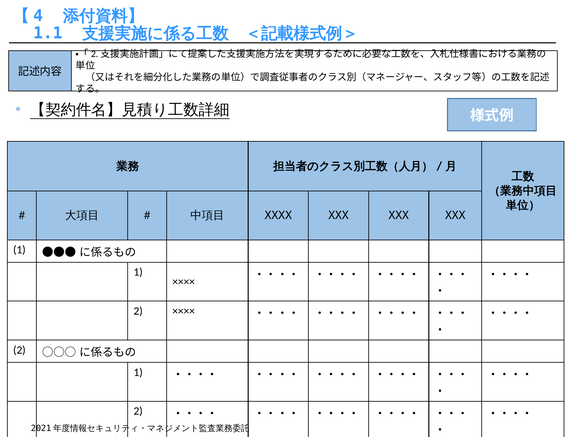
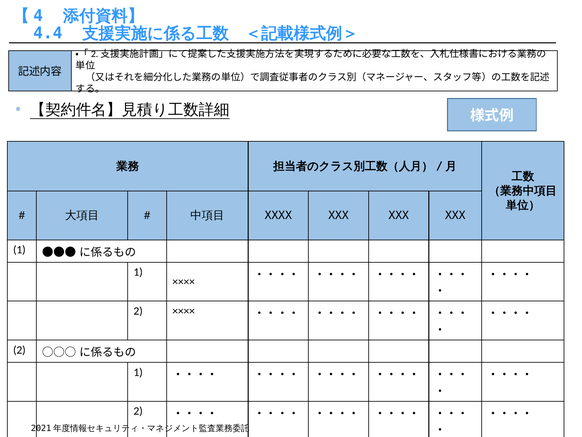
1.1: 1.1 -> 4.4
